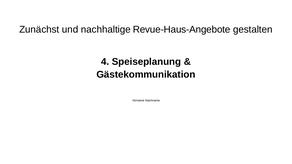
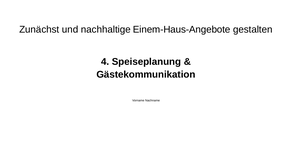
Revue-Haus-Angebote: Revue-Haus-Angebote -> Einem-Haus-Angebote
